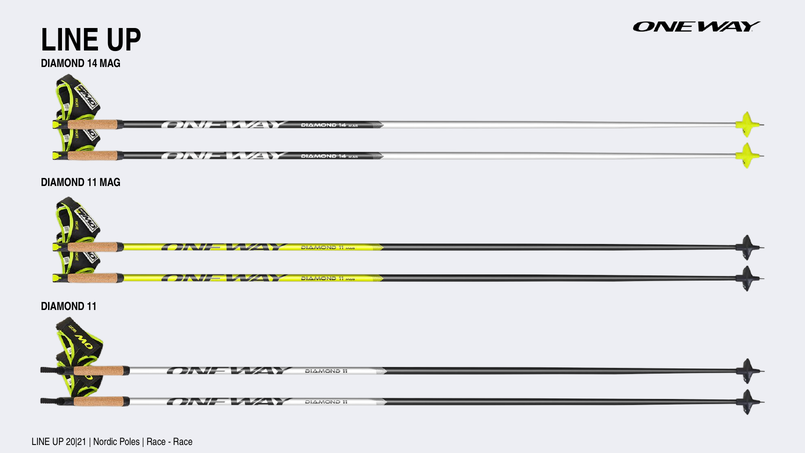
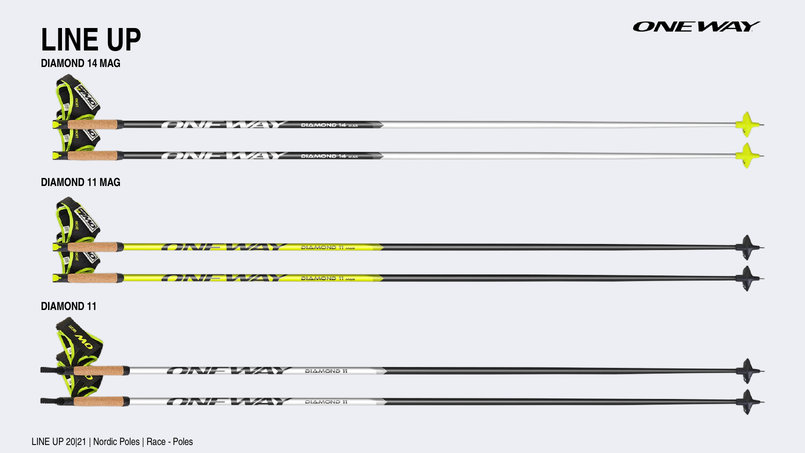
Race at (183, 442): Race -> Poles
